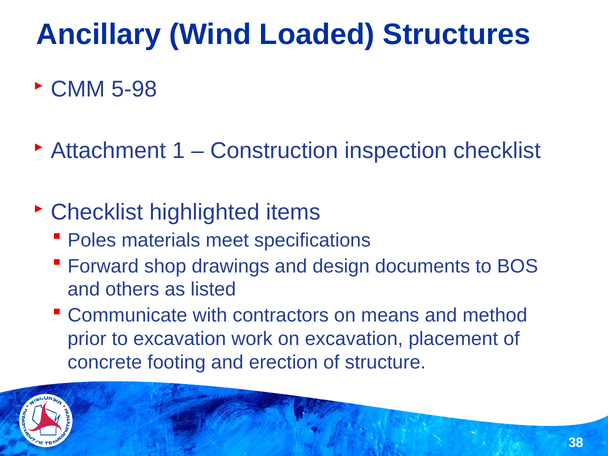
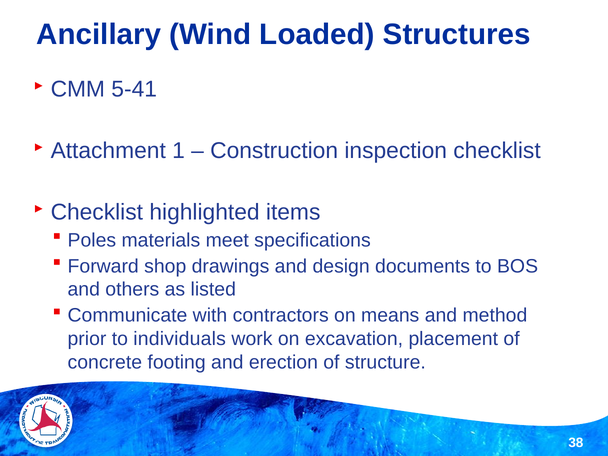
5-98: 5-98 -> 5-41
to excavation: excavation -> individuals
